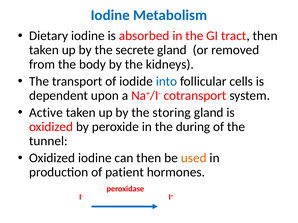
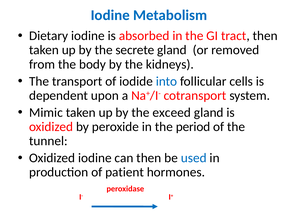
Active: Active -> Mimic
storing: storing -> exceed
during: during -> period
used colour: orange -> blue
